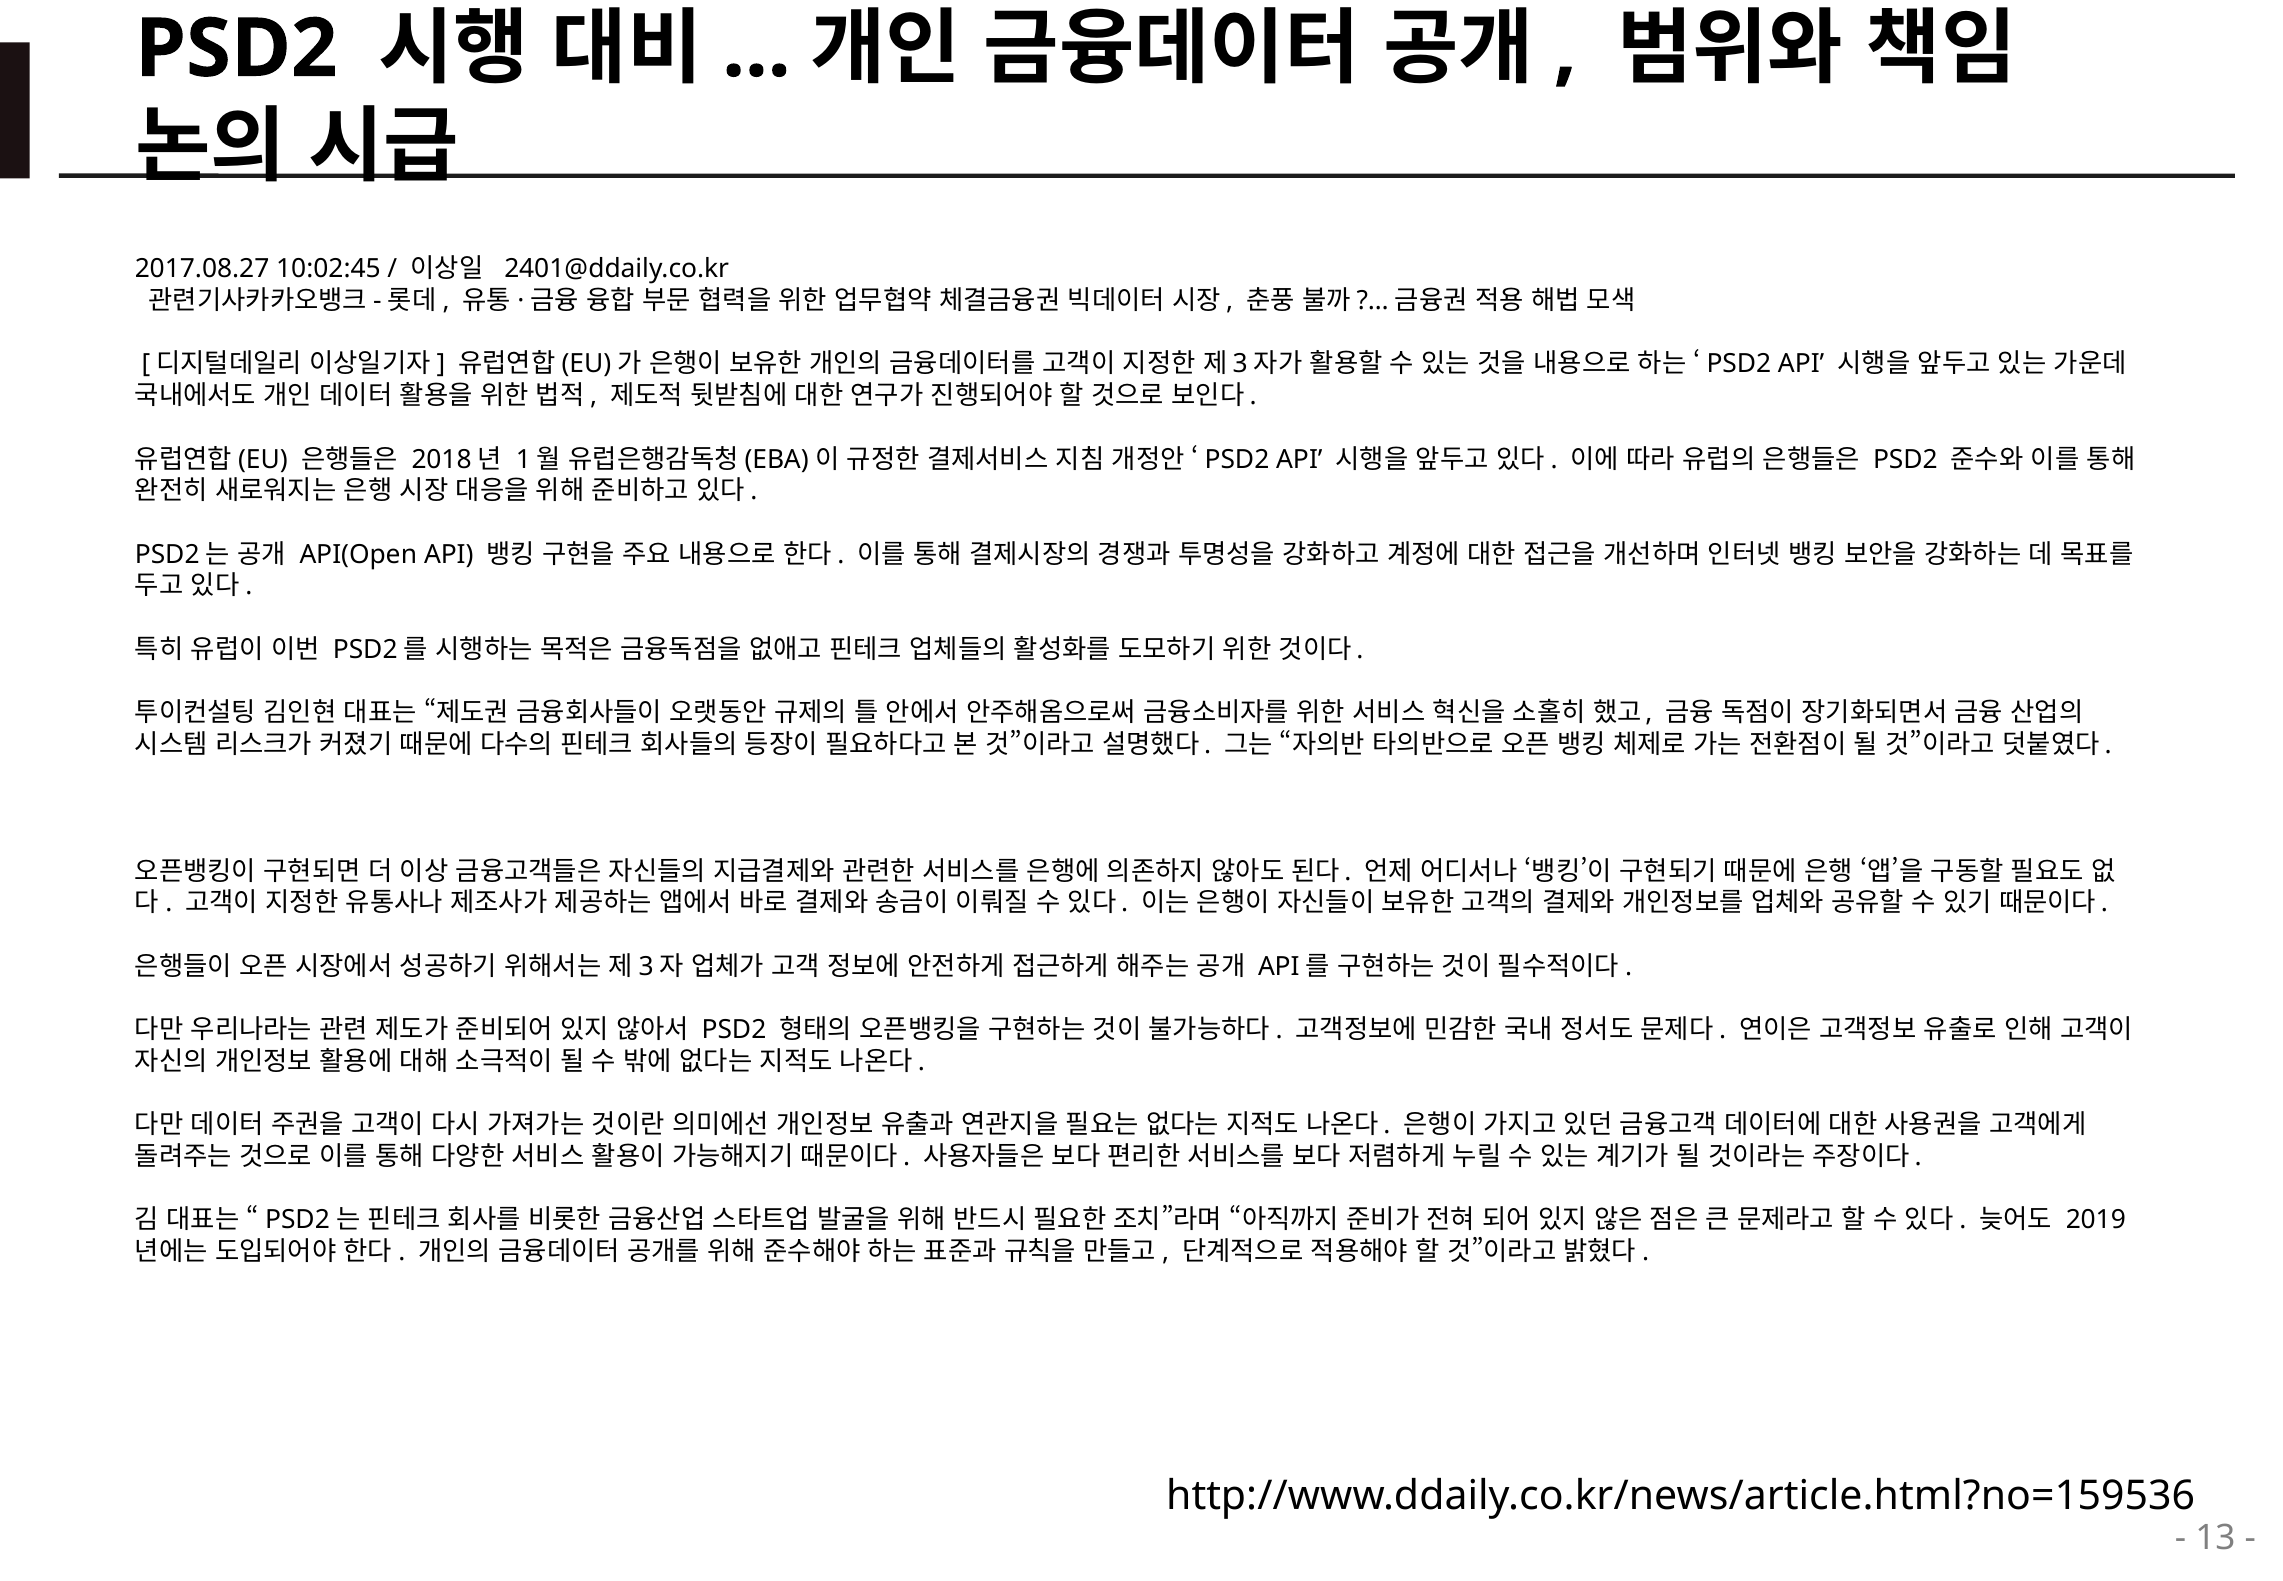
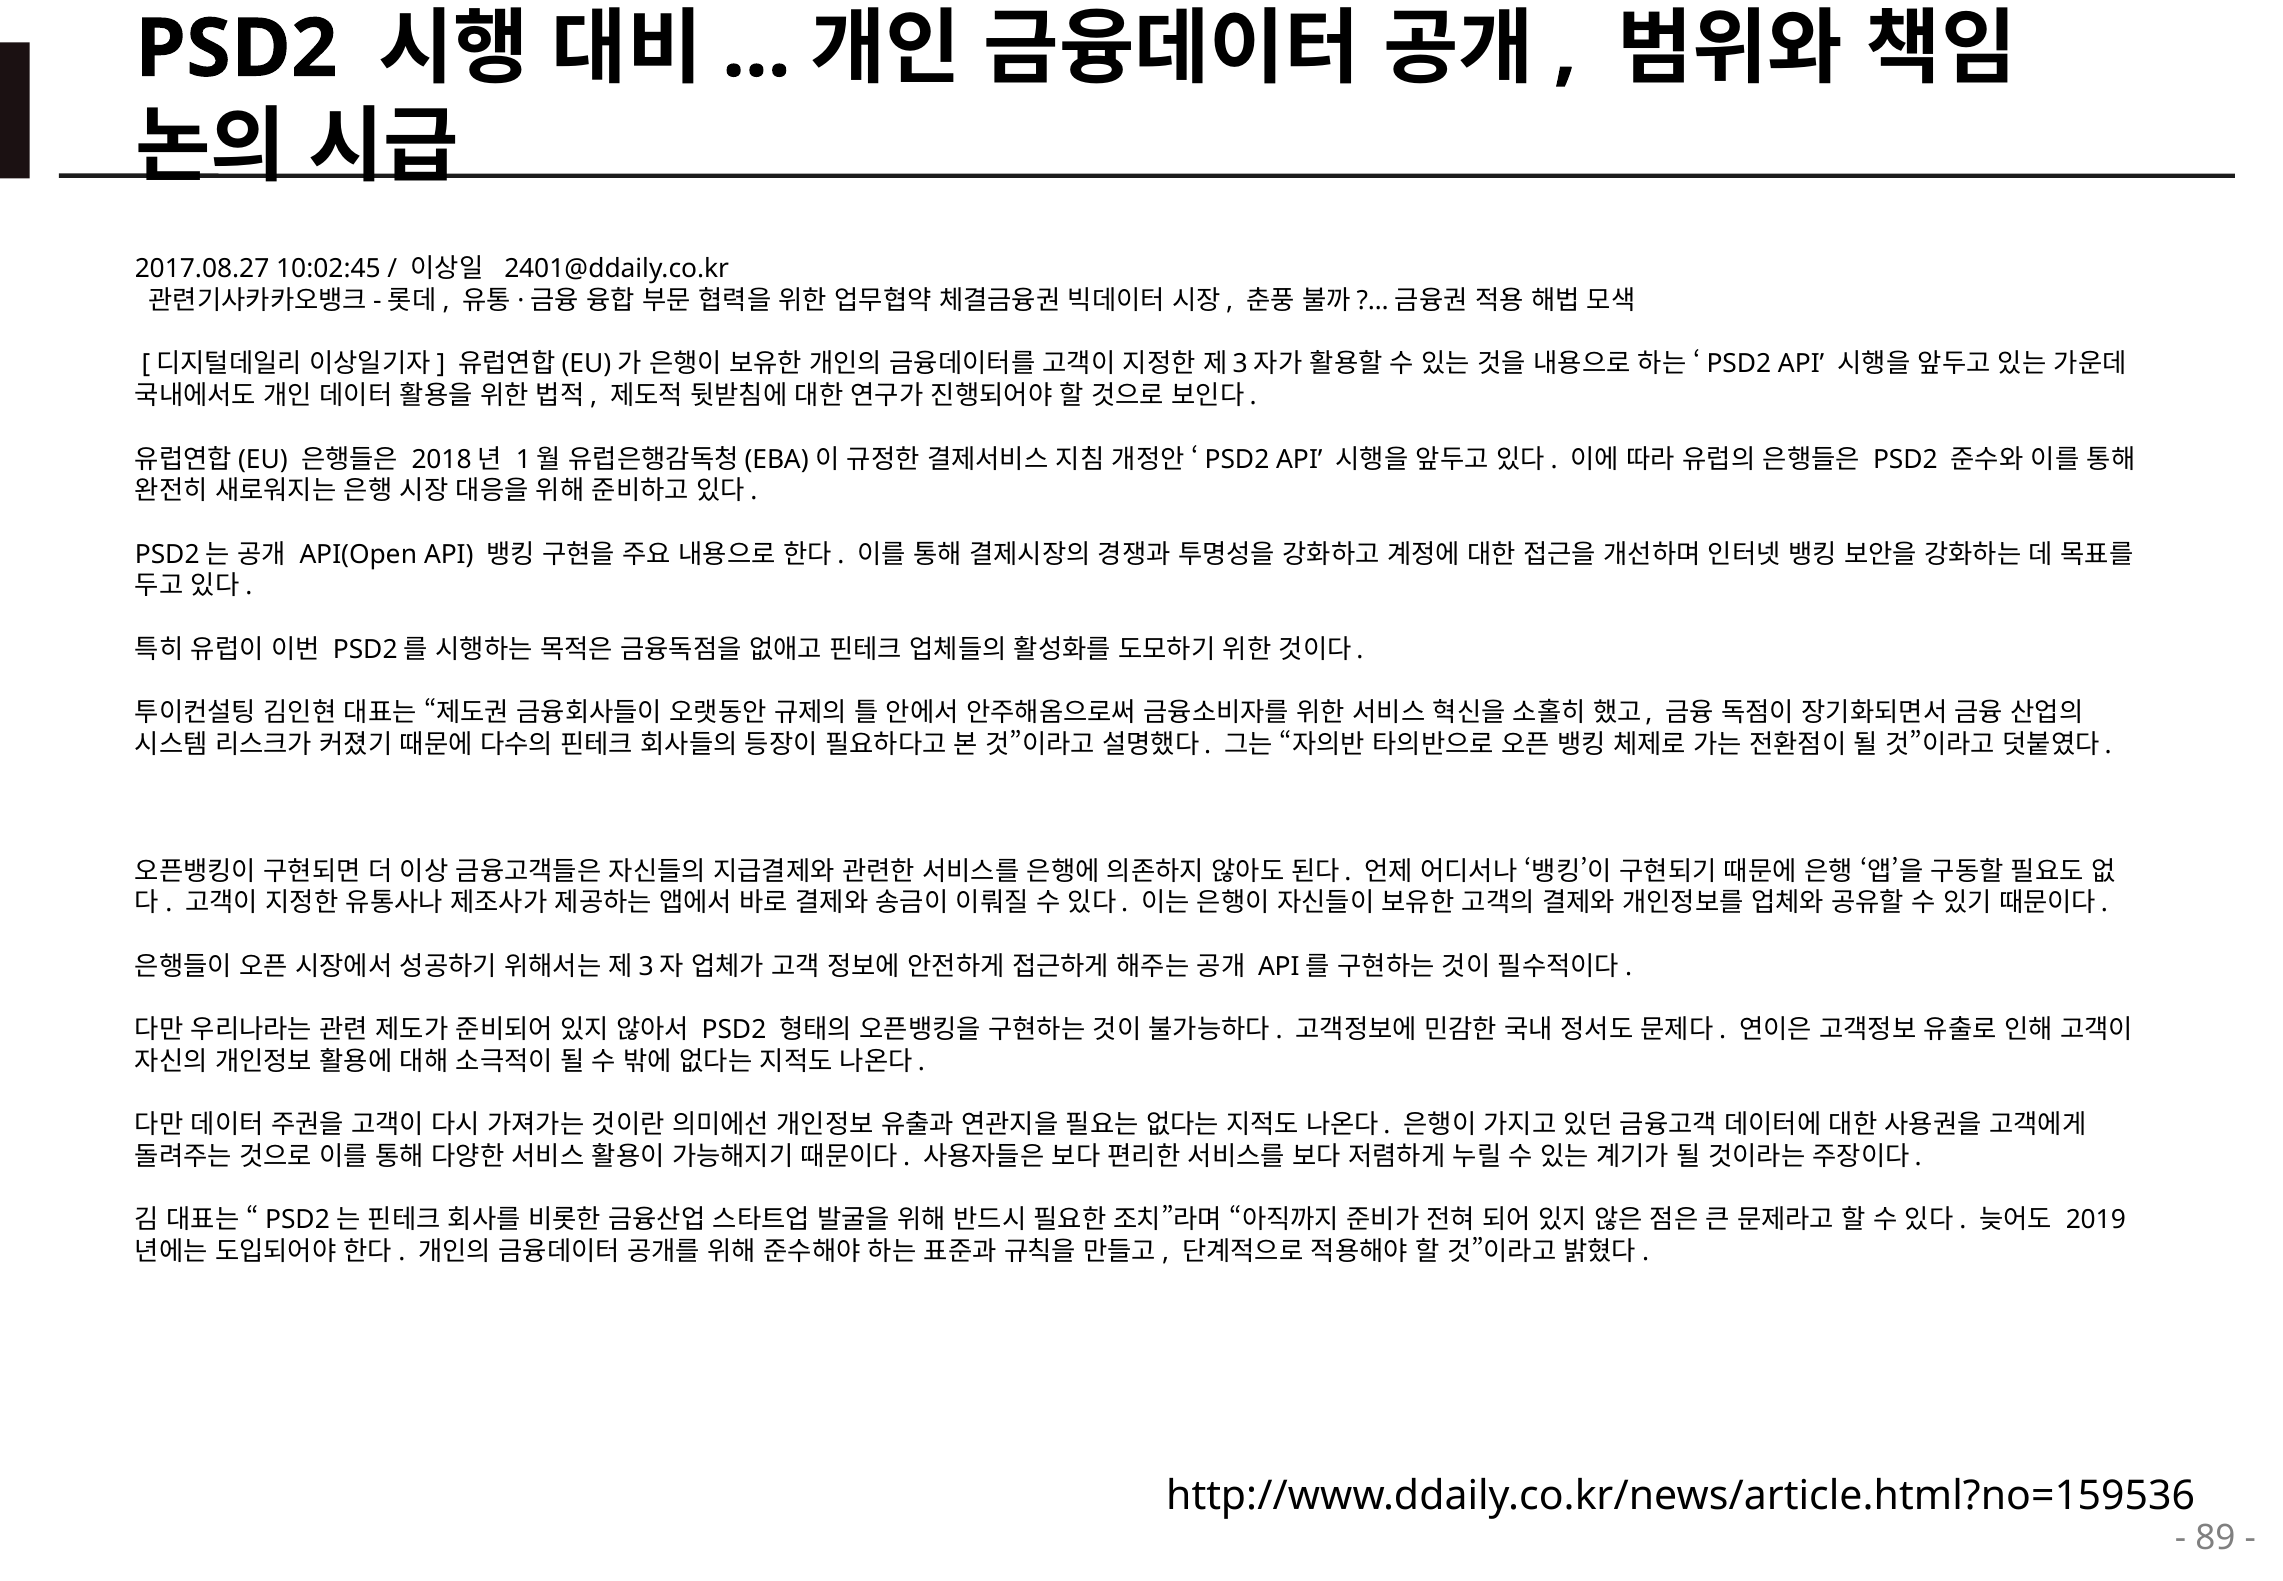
13: 13 -> 89
